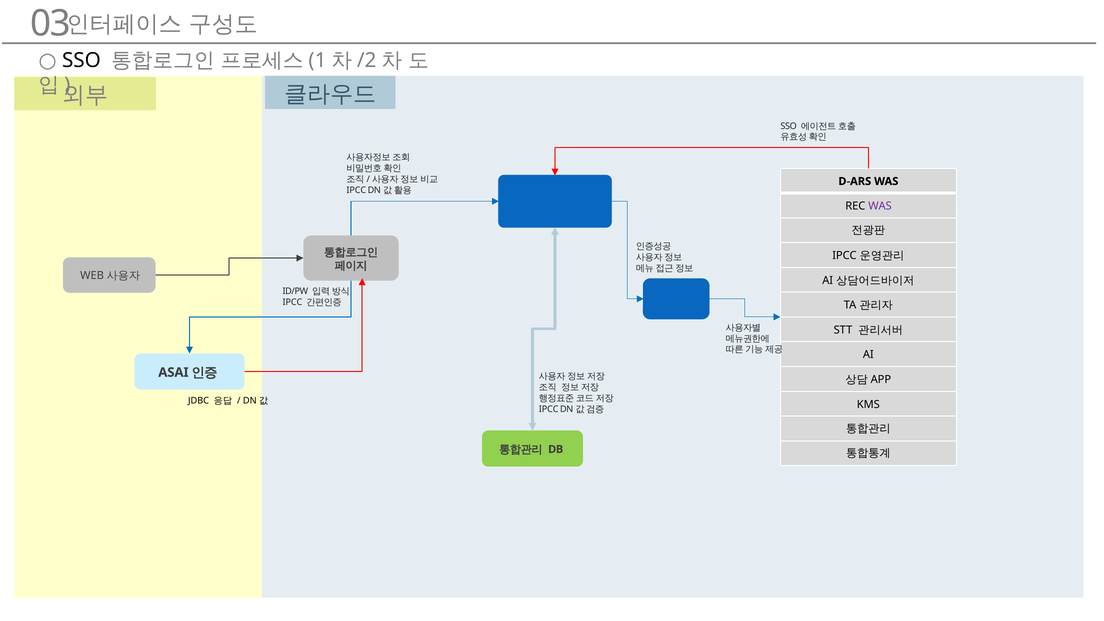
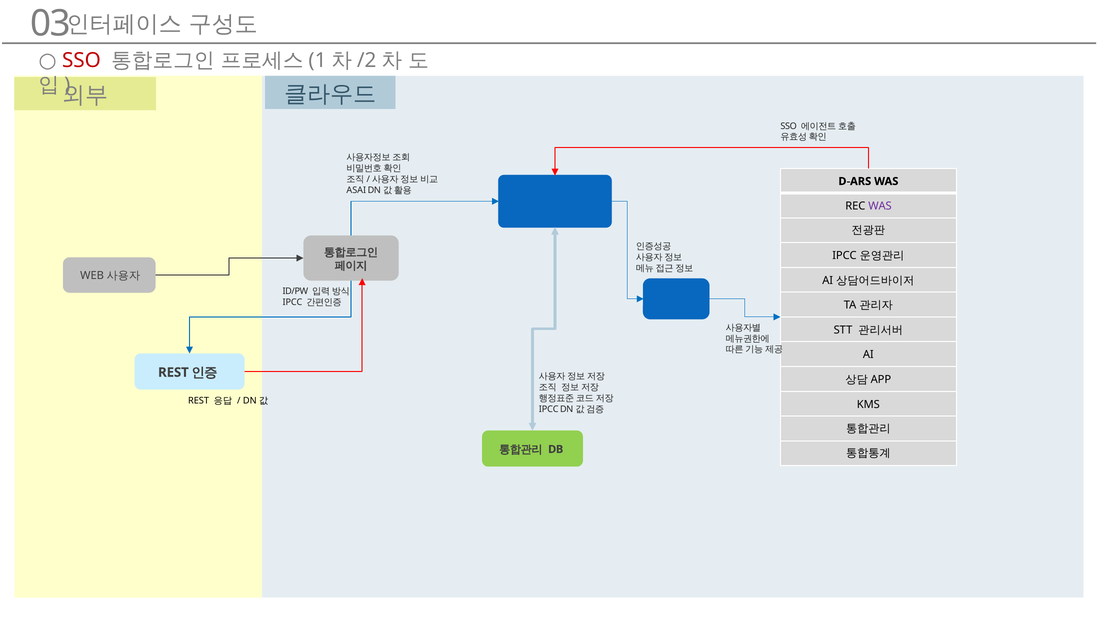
SSO at (81, 60) colour: black -> red
IPCC at (356, 190): IPCC -> ASAI
ASAI at (173, 372): ASAI -> REST
JDBC at (199, 400): JDBC -> REST
